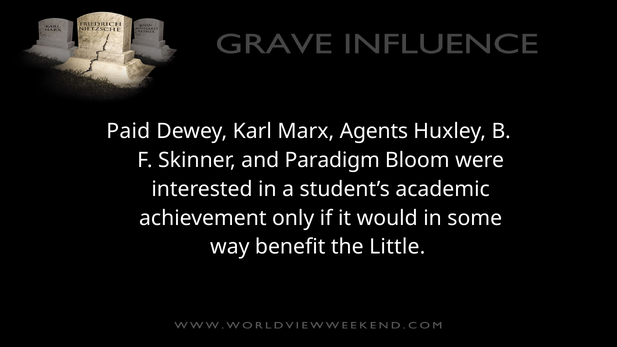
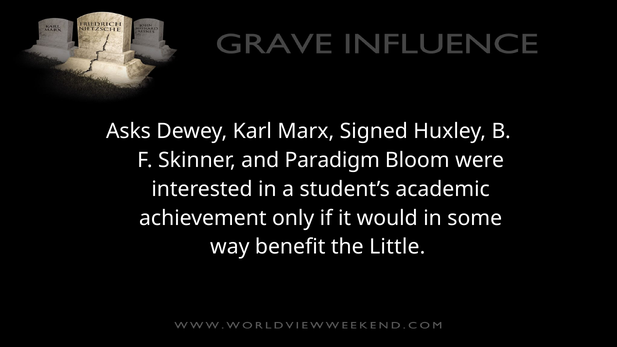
Paid: Paid -> Asks
Agents: Agents -> Signed
